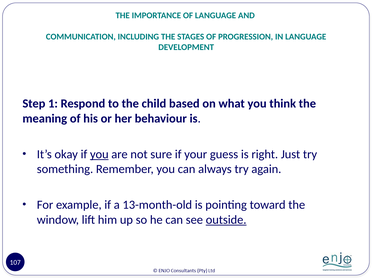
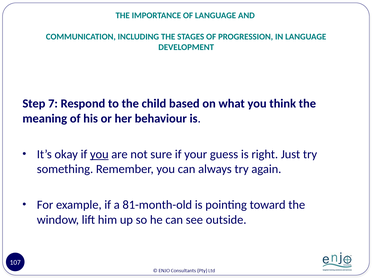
1: 1 -> 7
13-month-old: 13-month-old -> 81-month-old
outside underline: present -> none
